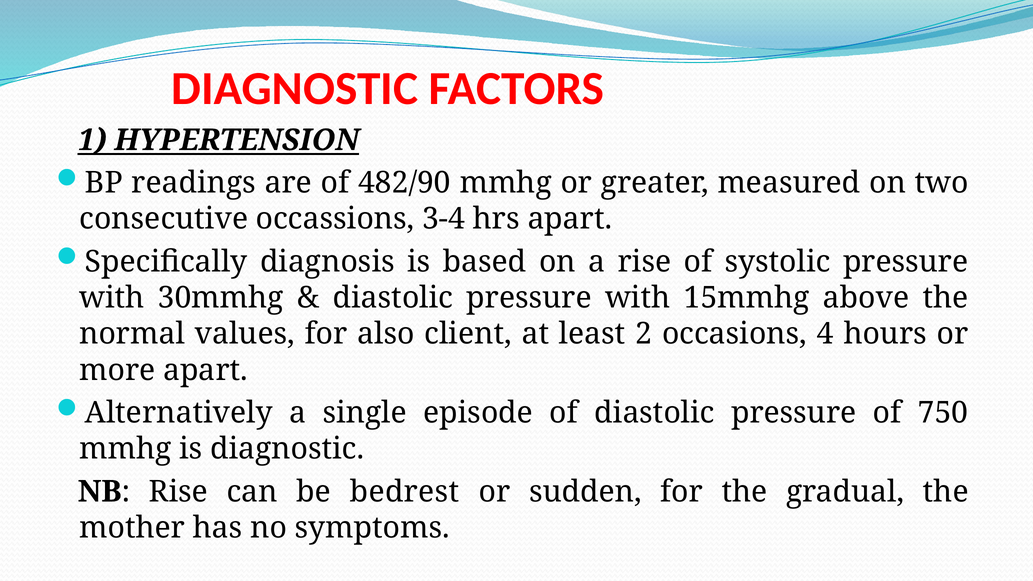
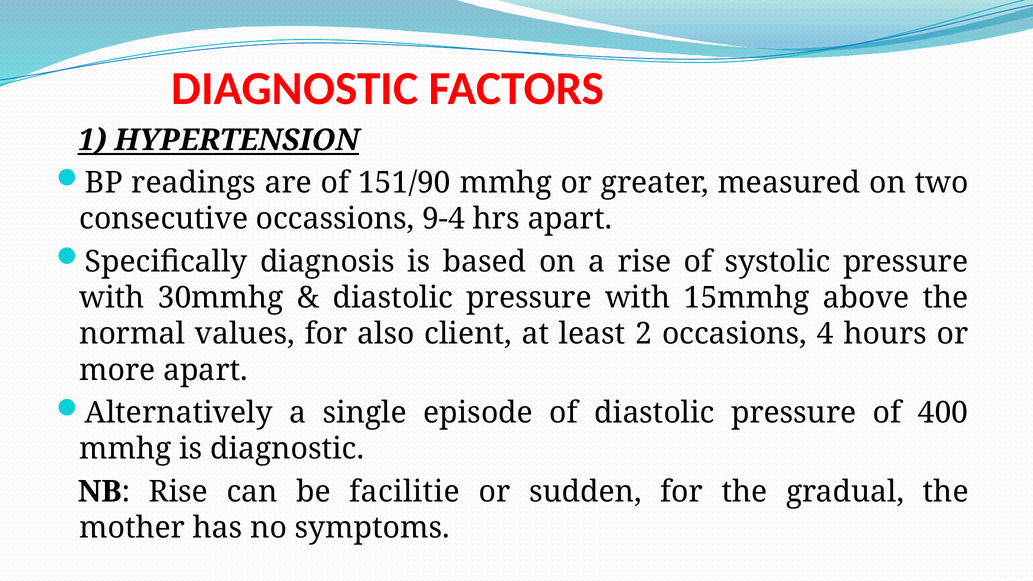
482/90: 482/90 -> 151/90
3-4: 3-4 -> 9-4
750: 750 -> 400
bedrest: bedrest -> facilitie
